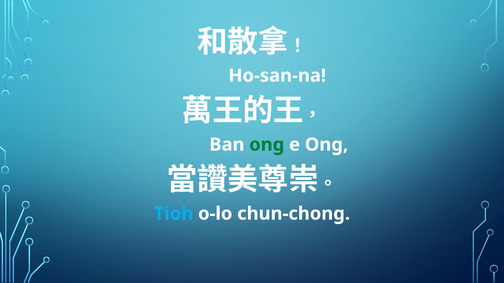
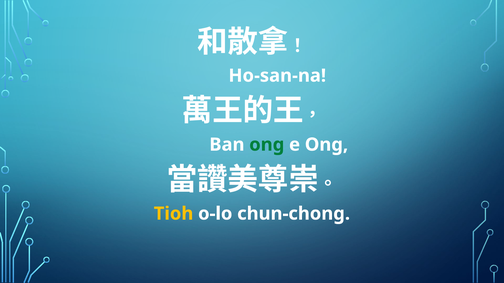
Tioh colour: light blue -> yellow
